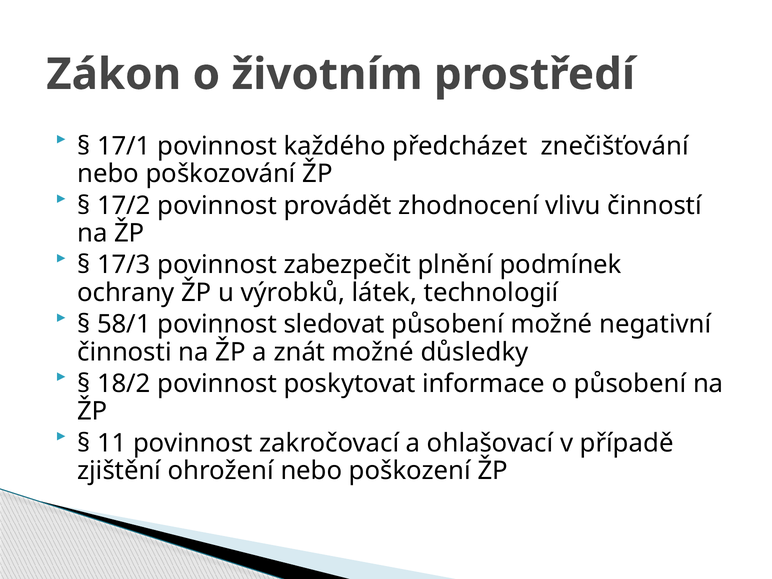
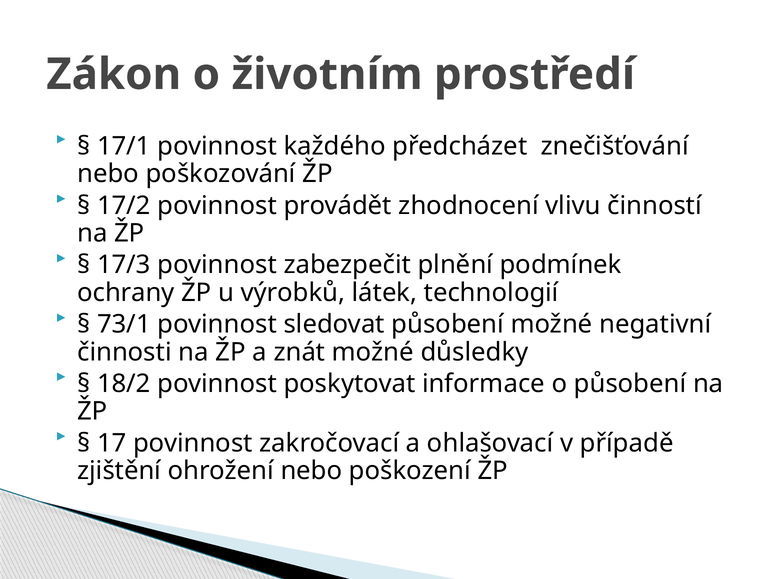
58/1: 58/1 -> 73/1
11: 11 -> 17
